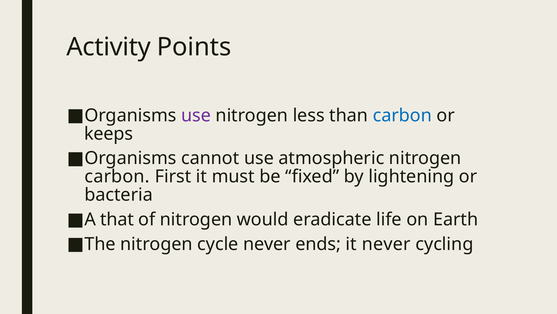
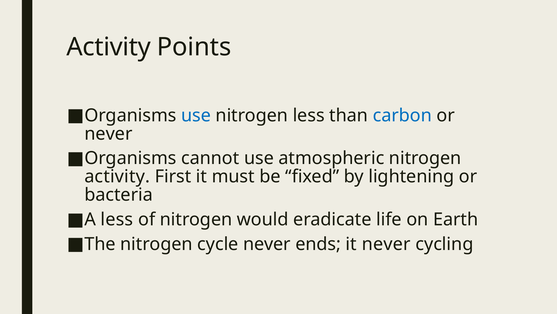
use at (196, 115) colour: purple -> blue
keeps at (109, 133): keeps -> never
carbon at (117, 176): carbon -> activity
A that: that -> less
